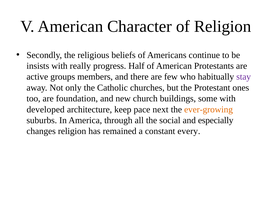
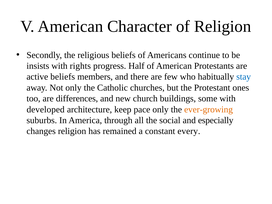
really: really -> rights
active groups: groups -> beliefs
stay colour: purple -> blue
foundation: foundation -> differences
pace next: next -> only
